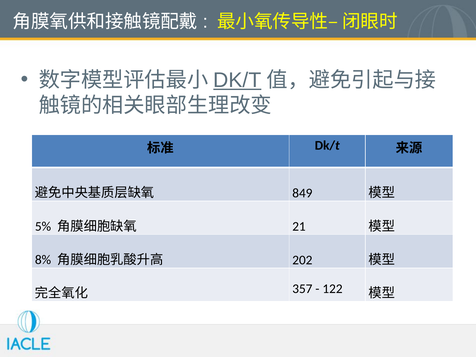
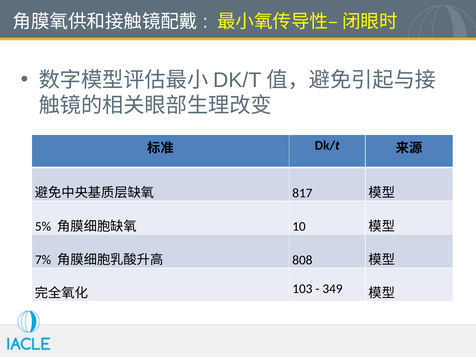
DK/T at (237, 80) underline: present -> none
849: 849 -> 817
21: 21 -> 10
8%: 8% -> 7%
202: 202 -> 808
357: 357 -> 103
122: 122 -> 349
